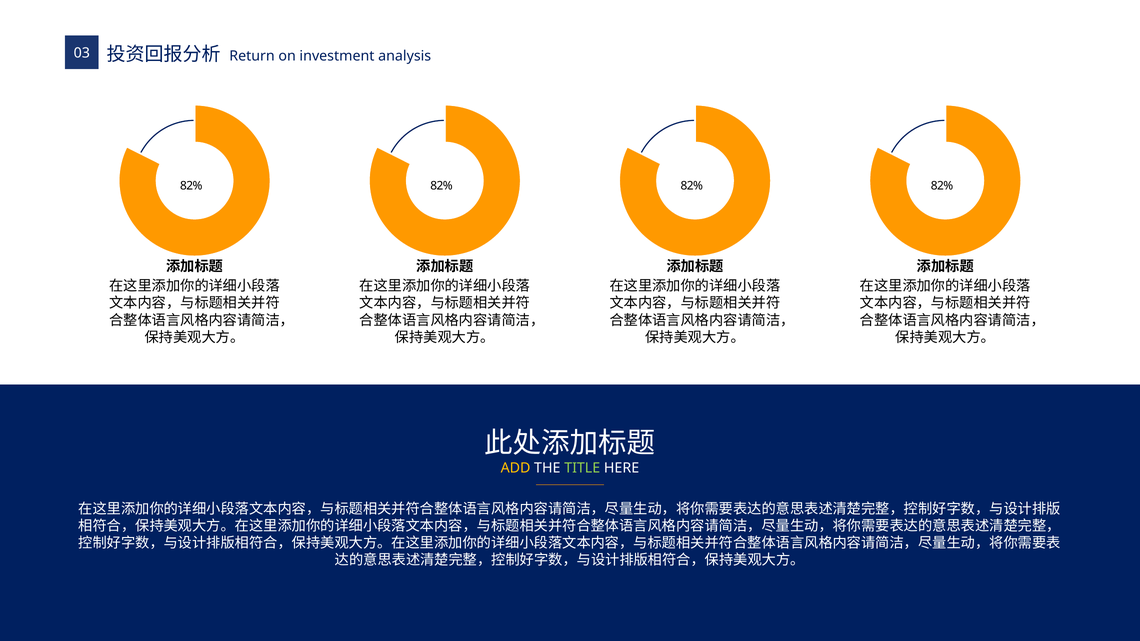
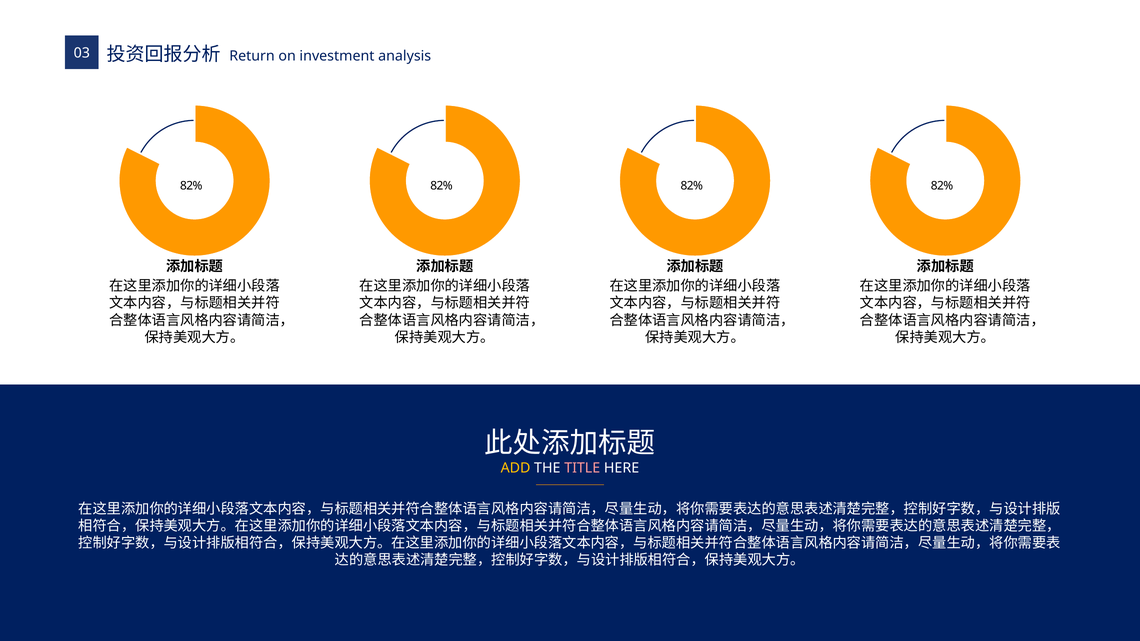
TITLE colour: light green -> pink
